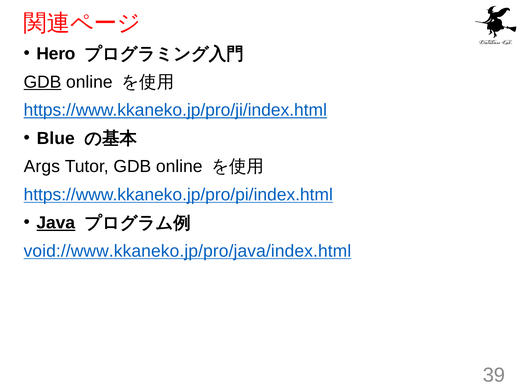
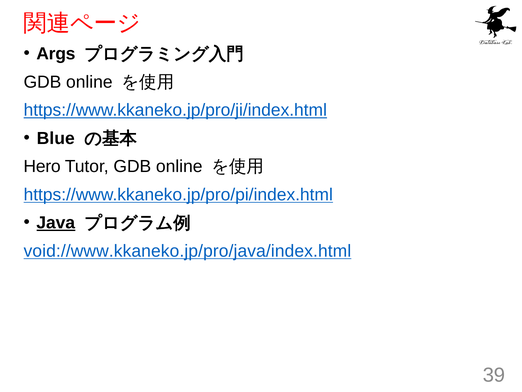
Hero: Hero -> Args
GDB at (42, 82) underline: present -> none
Args: Args -> Hero
